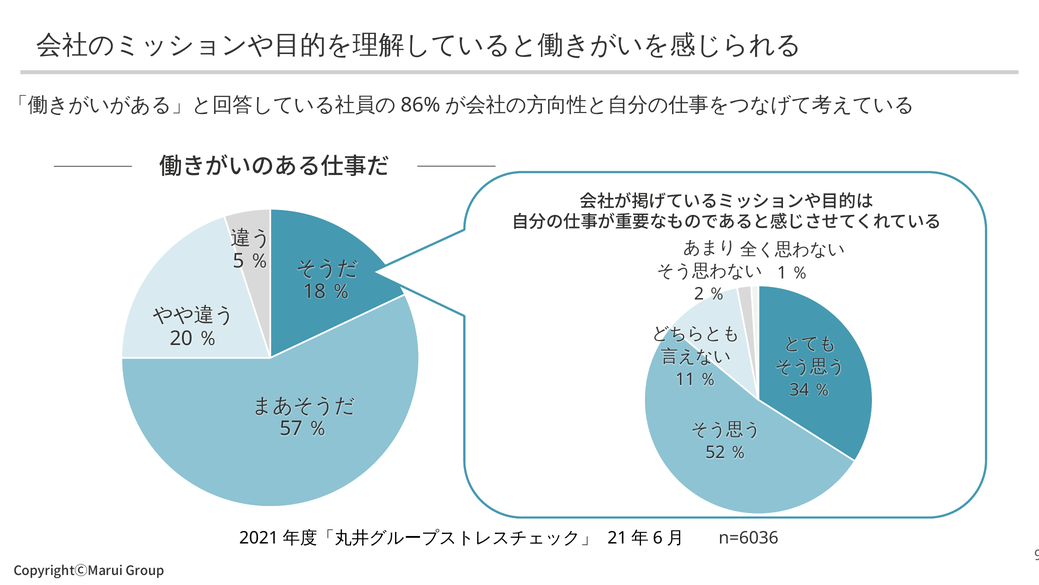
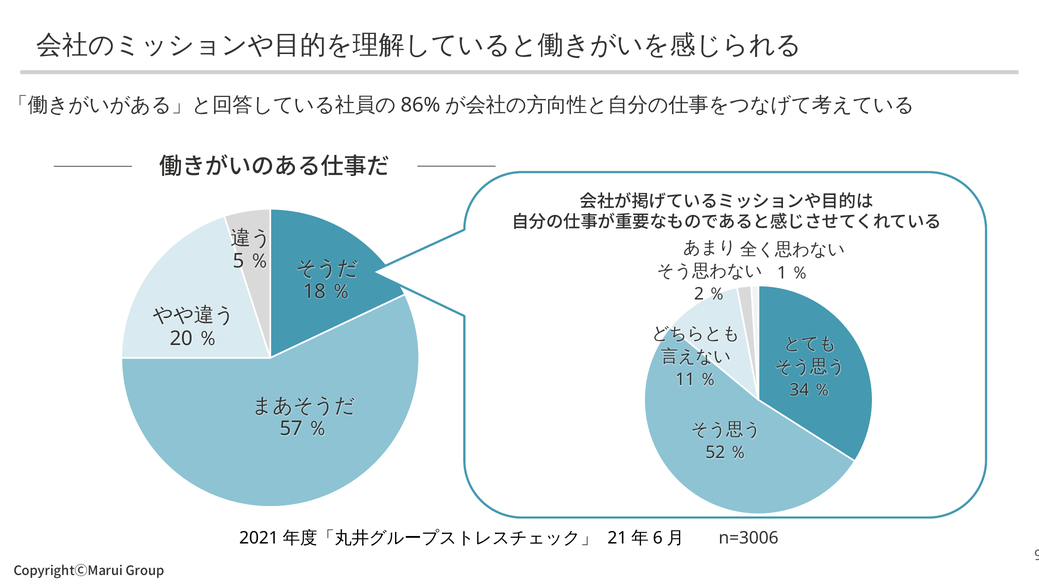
n=6036: n=6036 -> n=3006
